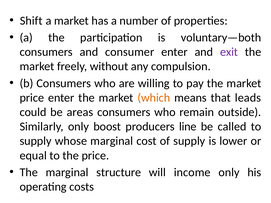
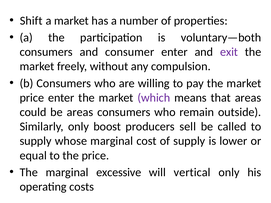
which colour: orange -> purple
that leads: leads -> areas
line: line -> sell
structure: structure -> excessive
income: income -> vertical
